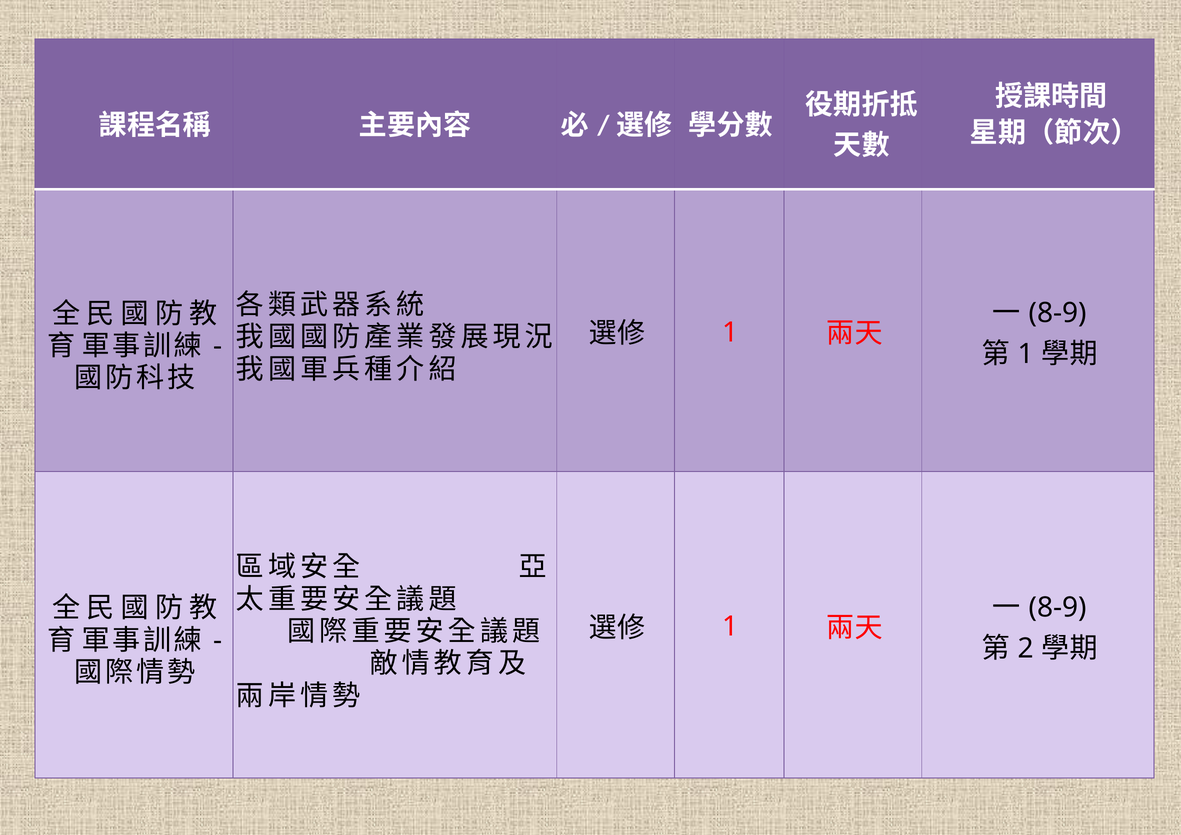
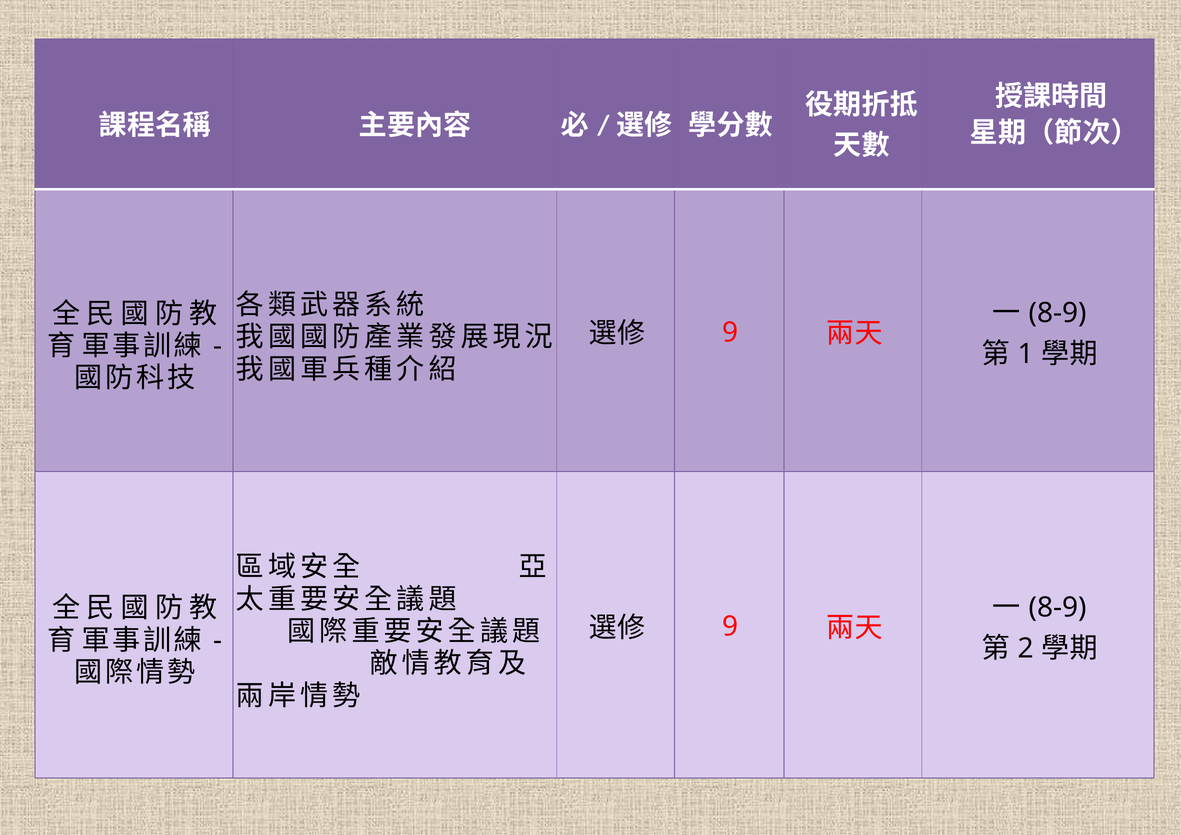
1 at (731, 332): 1 -> 9
1 at (731, 627): 1 -> 9
